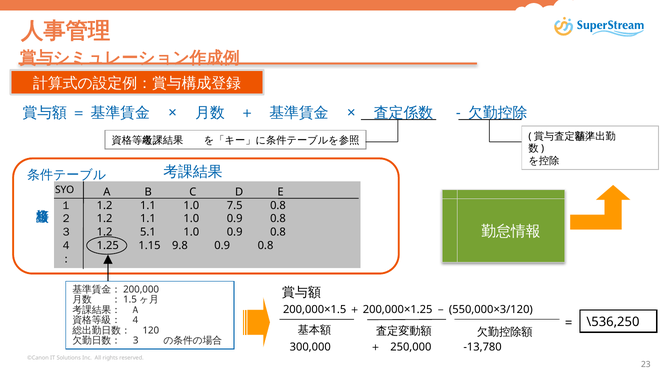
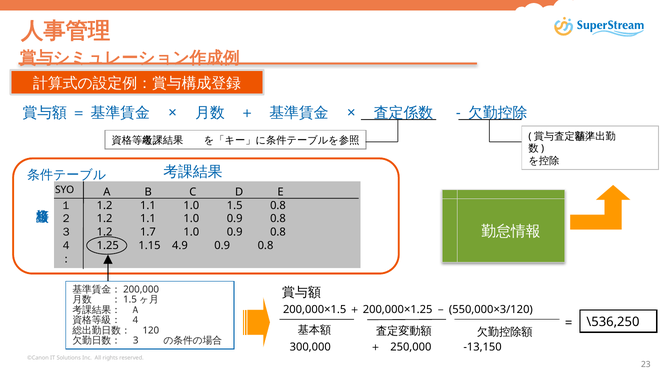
7.5: 7.5 -> 1.5
5.1: 5.1 -> 1.7
9.8: 9.8 -> 4.9
-13,780: -13,780 -> -13,150
